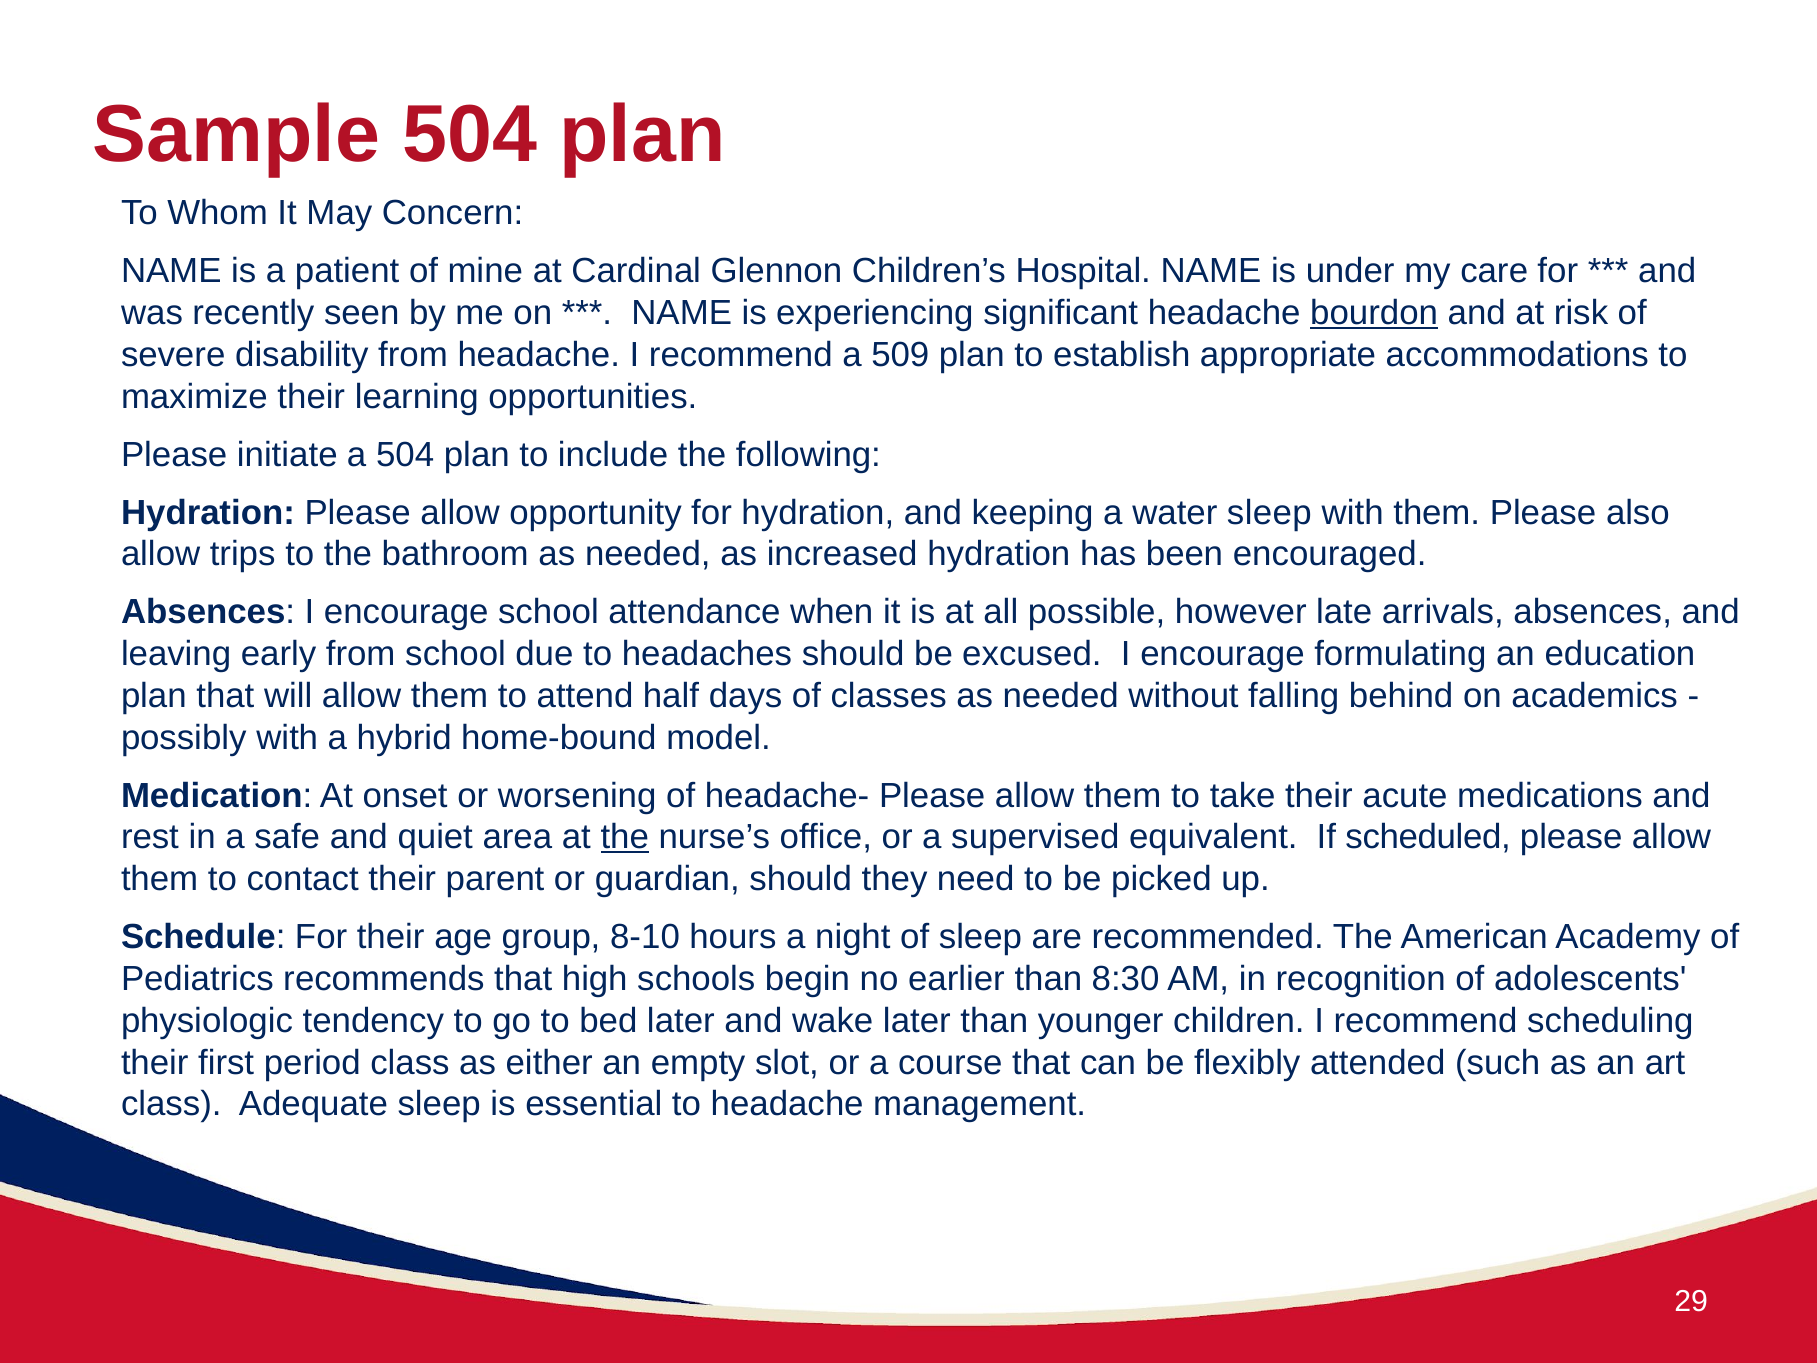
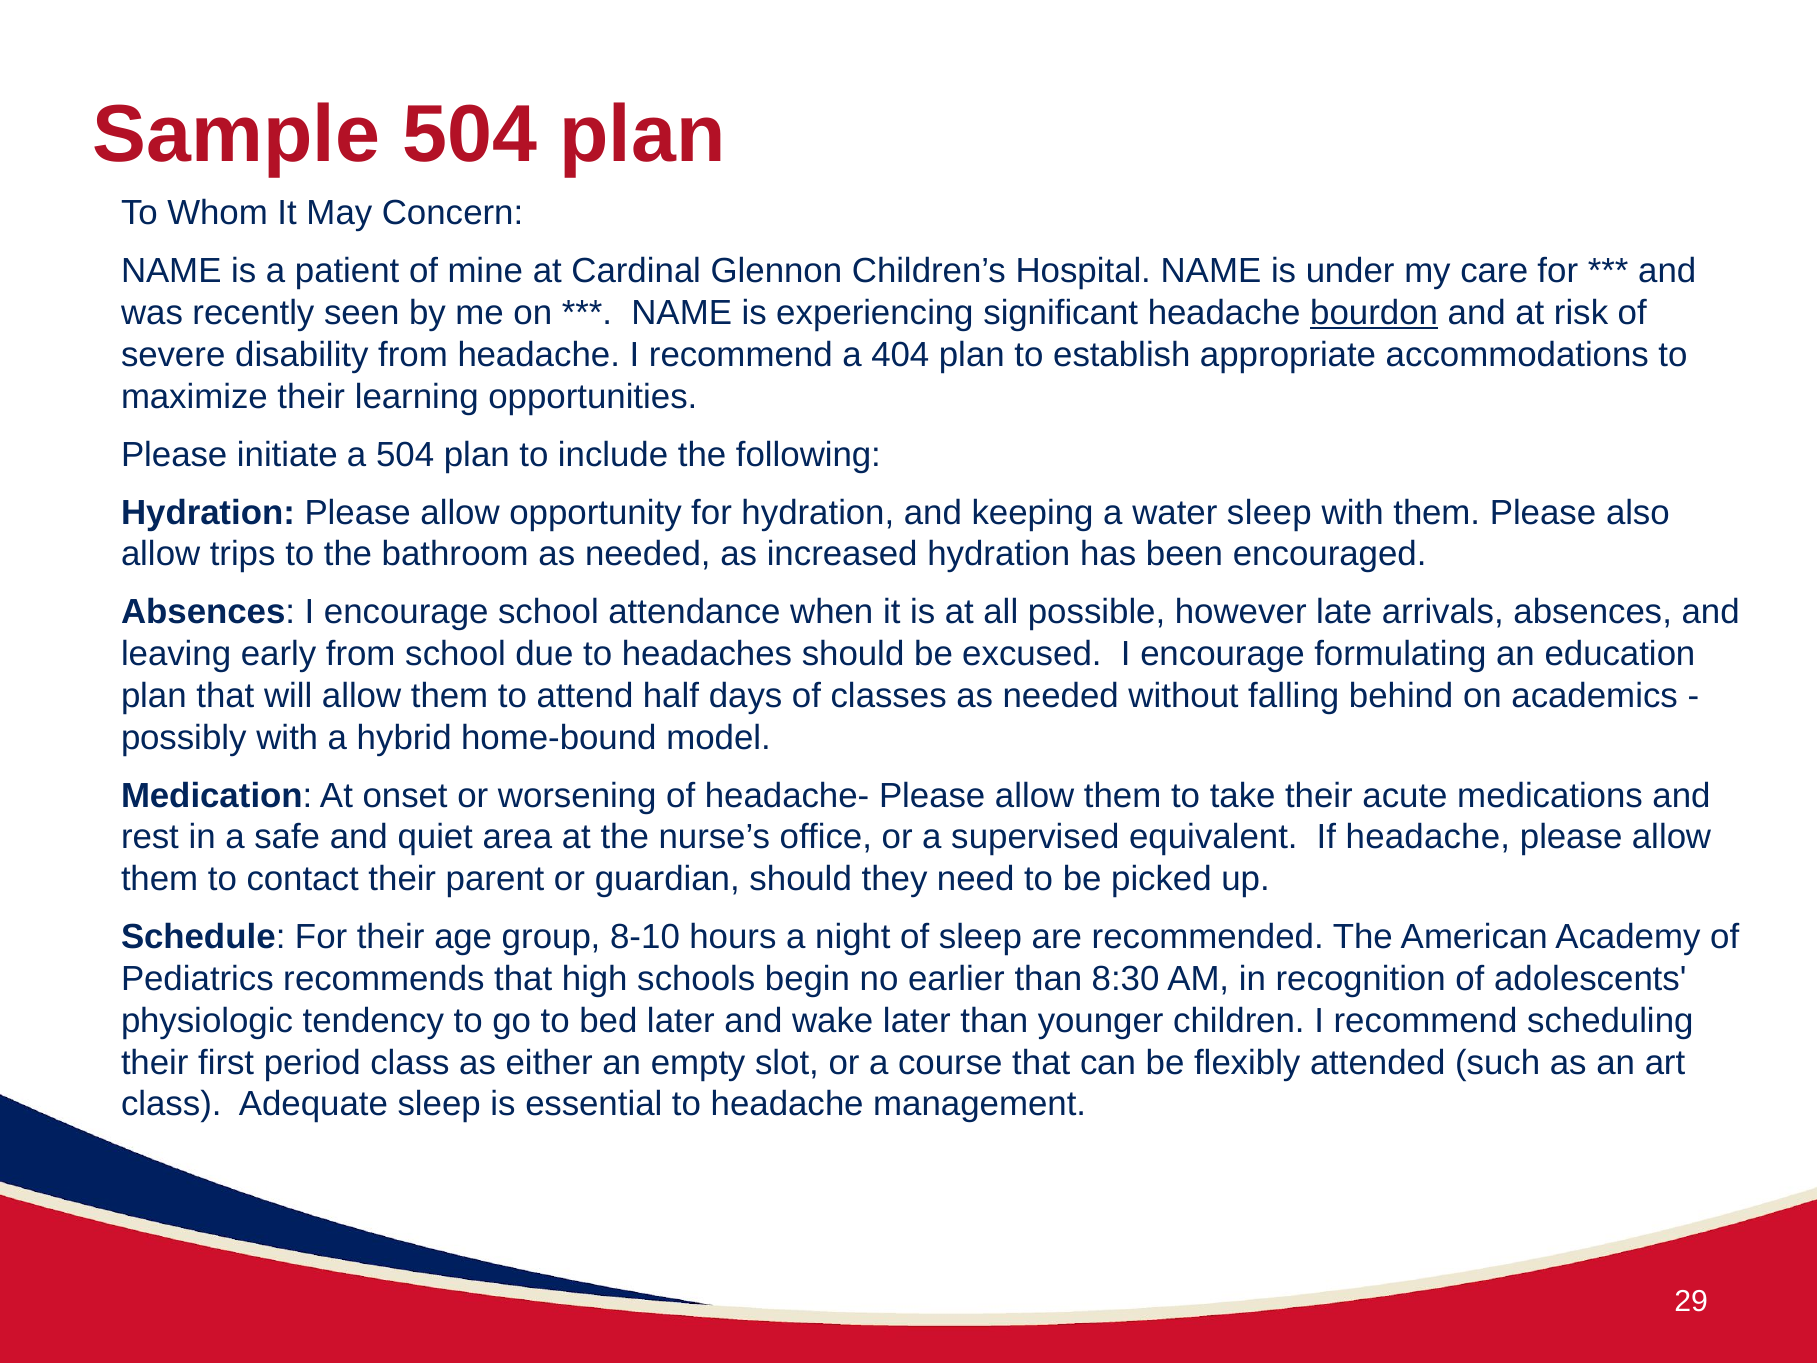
509: 509 -> 404
the at (625, 837) underline: present -> none
If scheduled: scheduled -> headache
